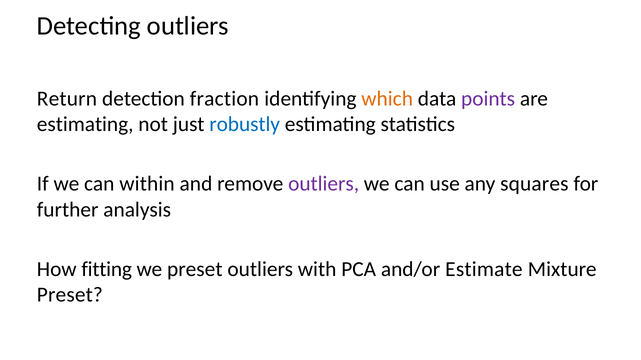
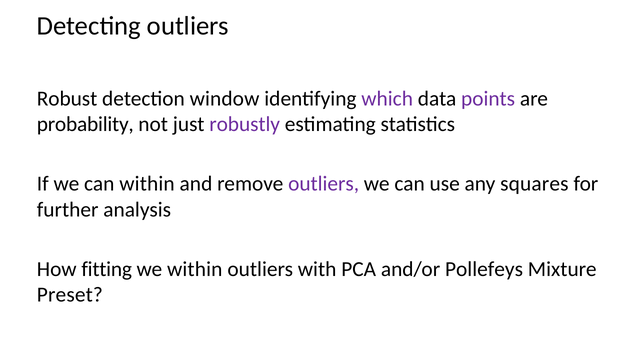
Return: Return -> Robust
fraction: fraction -> window
which colour: orange -> purple
estimating at (85, 124): estimating -> probability
robustly colour: blue -> purple
we preset: preset -> within
Estimate: Estimate -> Pollefeys
